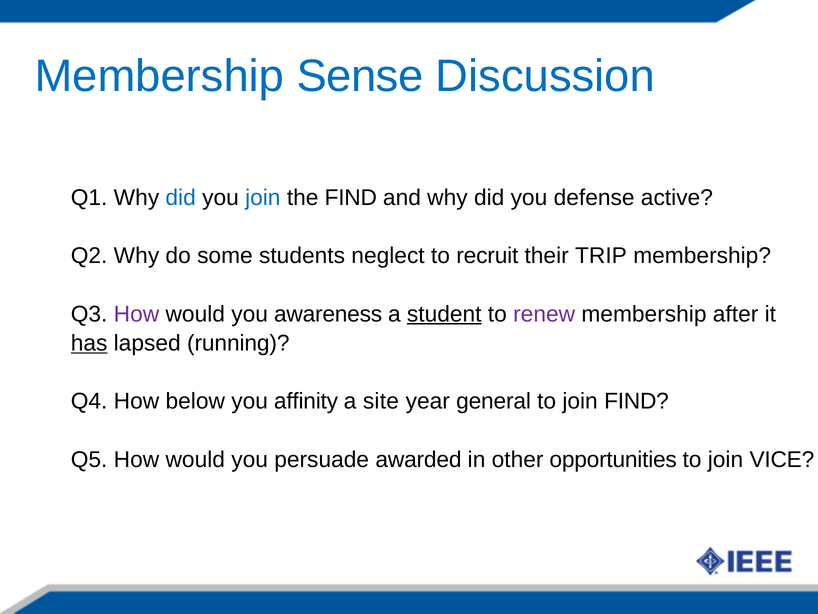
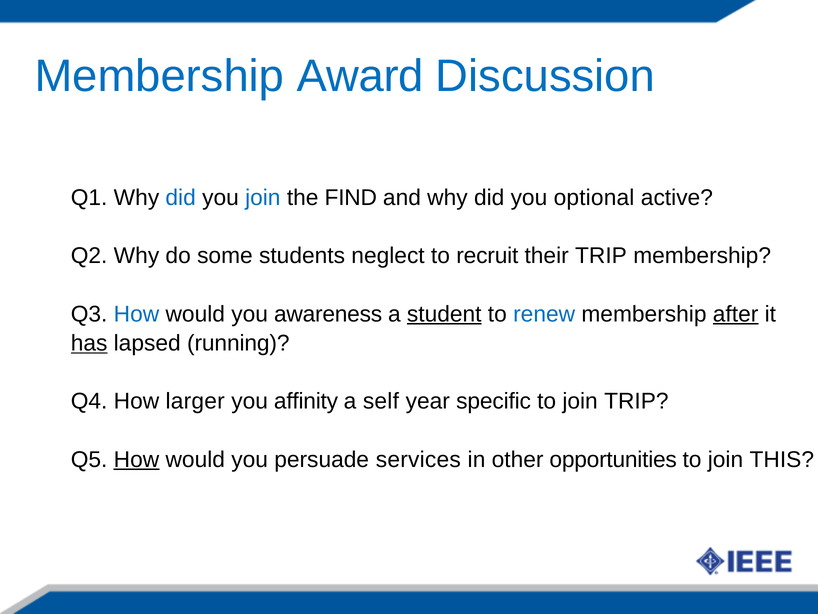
Sense: Sense -> Award
defense: defense -> optional
How at (136, 314) colour: purple -> blue
renew colour: purple -> blue
after underline: none -> present
below: below -> larger
site: site -> self
general: general -> specific
join FIND: FIND -> TRIP
How at (136, 459) underline: none -> present
awarded: awarded -> services
VICE: VICE -> THIS
